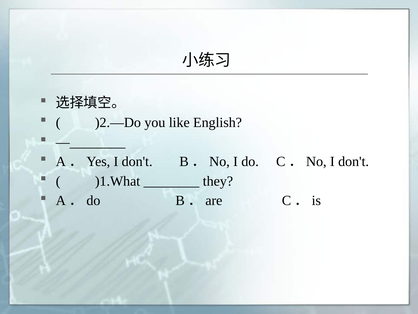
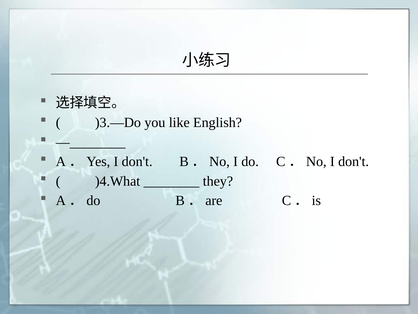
)2.—Do: )2.—Do -> )3.—Do
)1.What: )1.What -> )4.What
